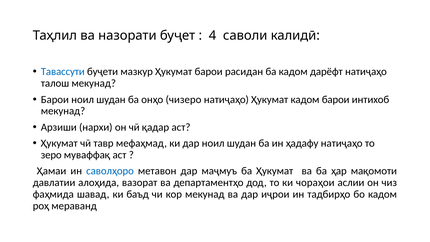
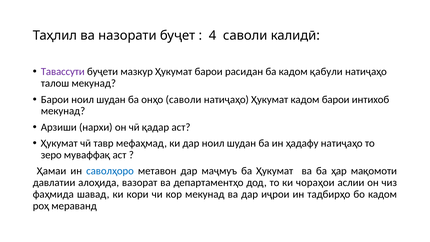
Тавассути colour: blue -> purple
дарёфт: дарёфт -> қабули
онҳо чизеро: чизеро -> саволи
баъд: баъд -> кори
